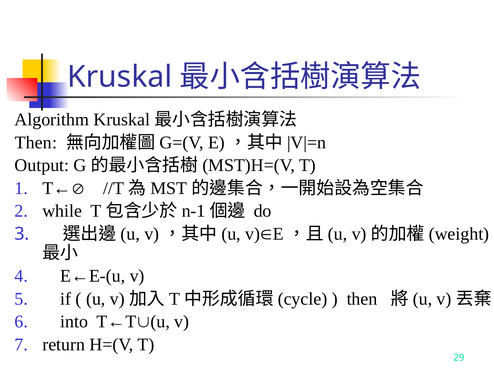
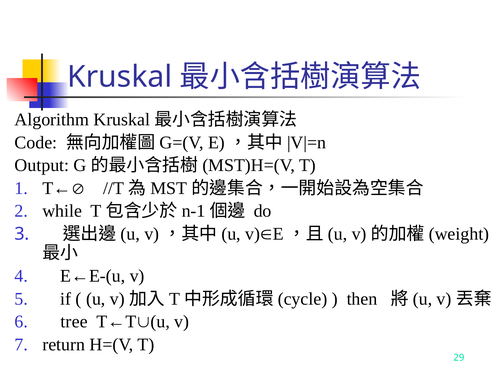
Then at (36, 142): Then -> Code
into: into -> tree
